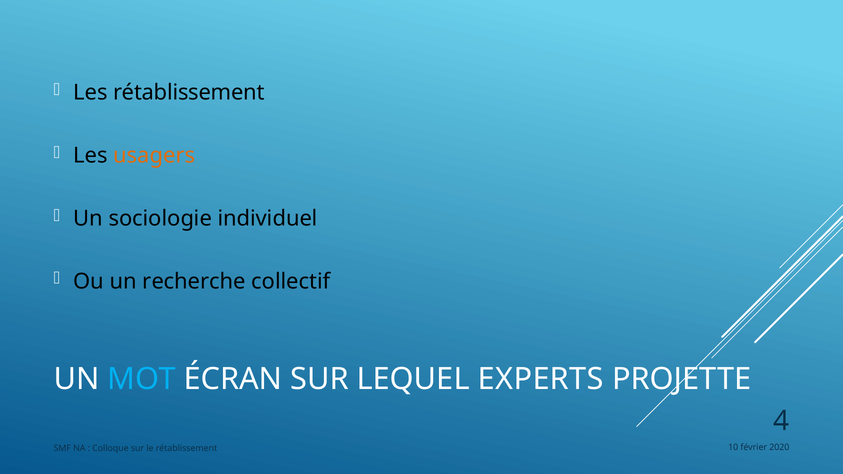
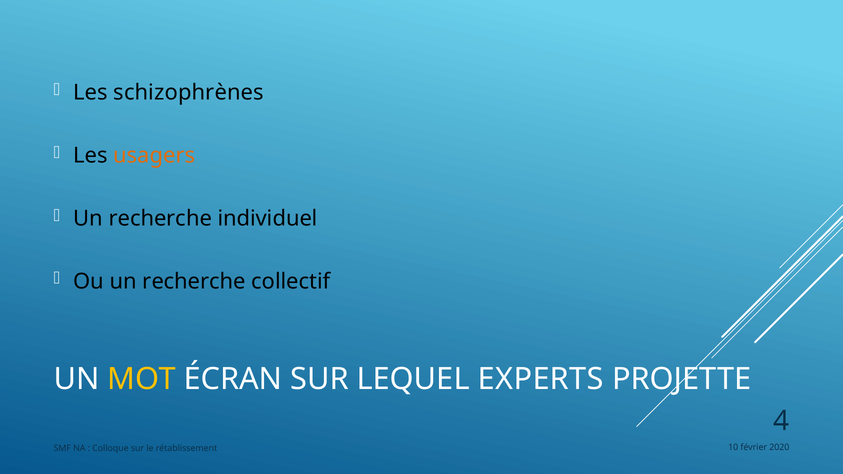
Les rétablissement: rétablissement -> schizophrènes
sociologie at (160, 219): sociologie -> recherche
MOT colour: light blue -> yellow
